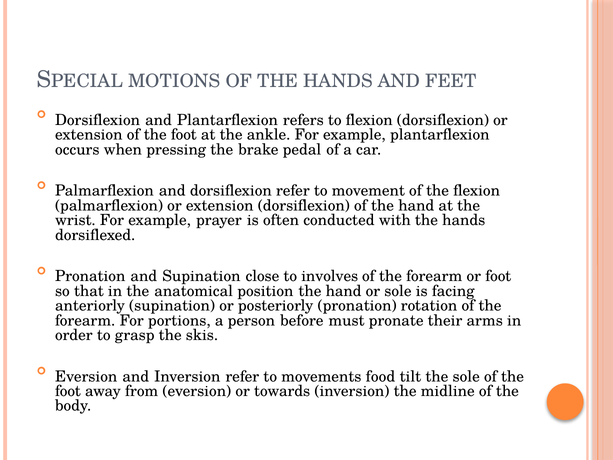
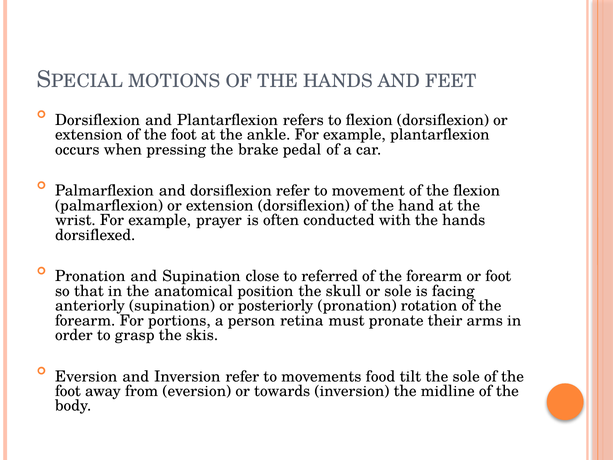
involves: involves -> referred
position the hand: hand -> skull
before: before -> retina
